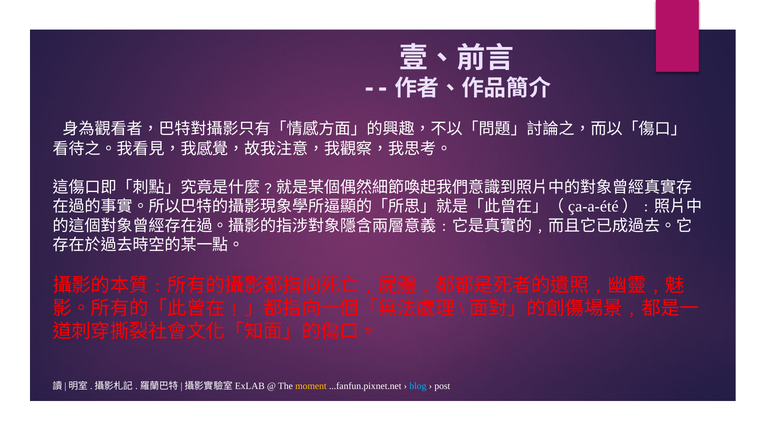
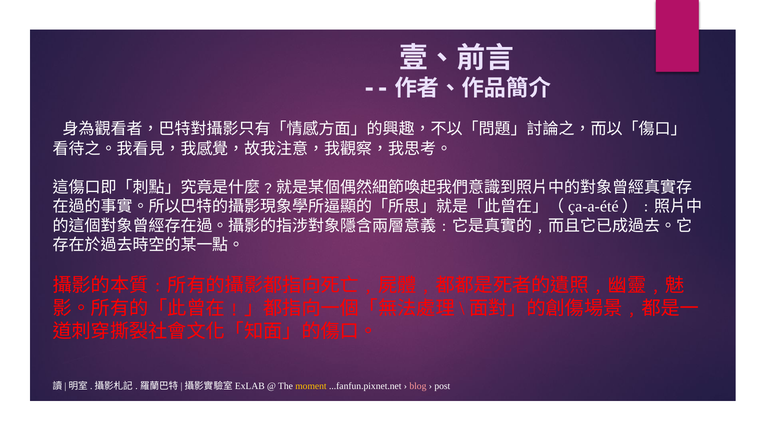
blog colour: light blue -> pink
